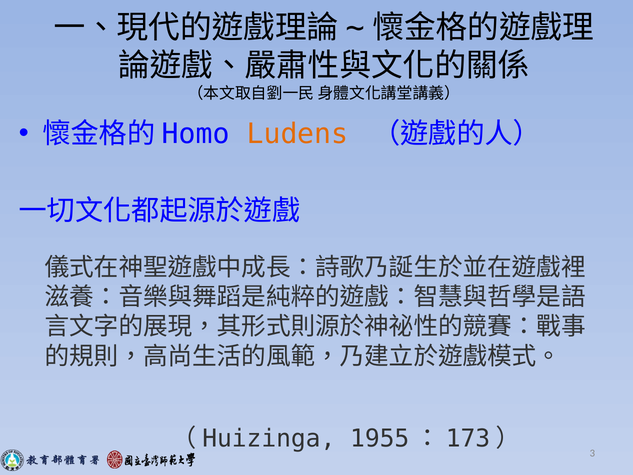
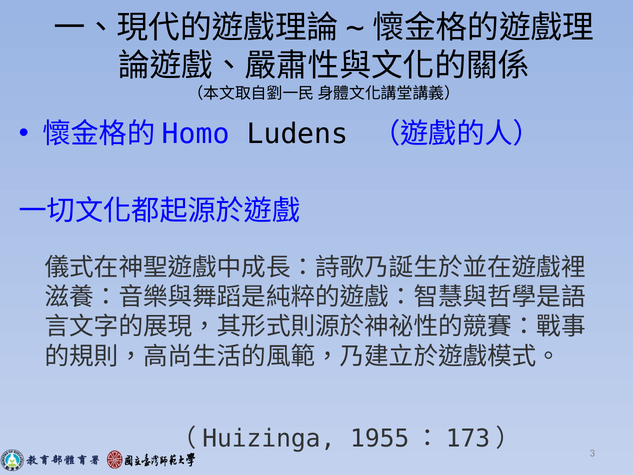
Ludens colour: orange -> black
